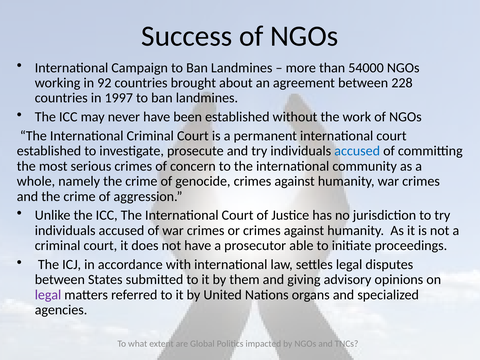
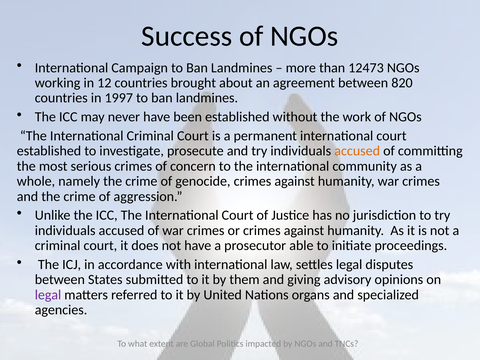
54000: 54000 -> 12473
92: 92 -> 12
228: 228 -> 820
accused at (357, 151) colour: blue -> orange
